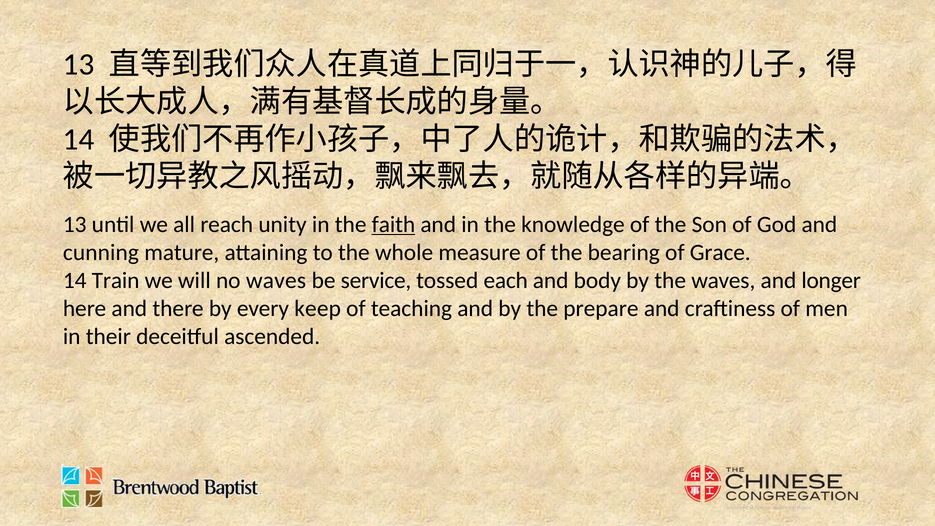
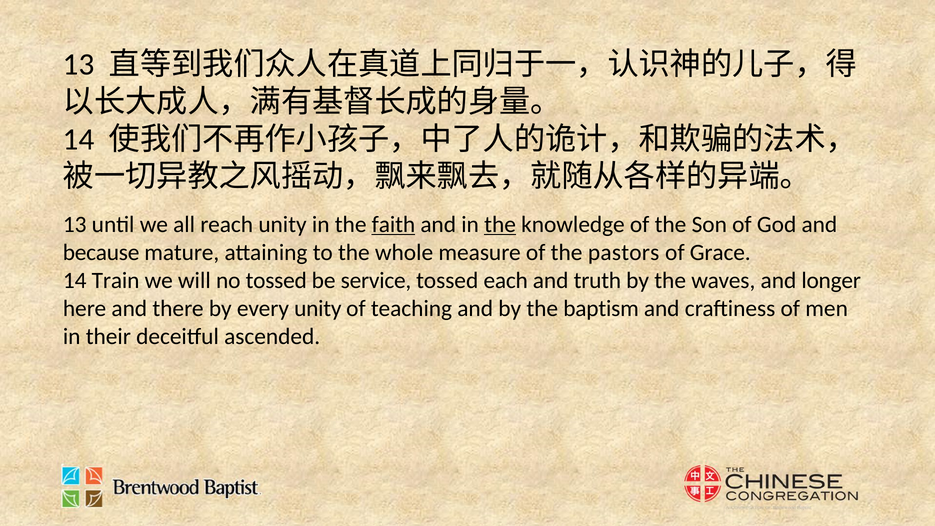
the at (500, 224) underline: none -> present
cunning: cunning -> because
bearing: bearing -> pastors
no waves: waves -> tossed
body: body -> truth
every keep: keep -> unity
prepare: prepare -> baptism
